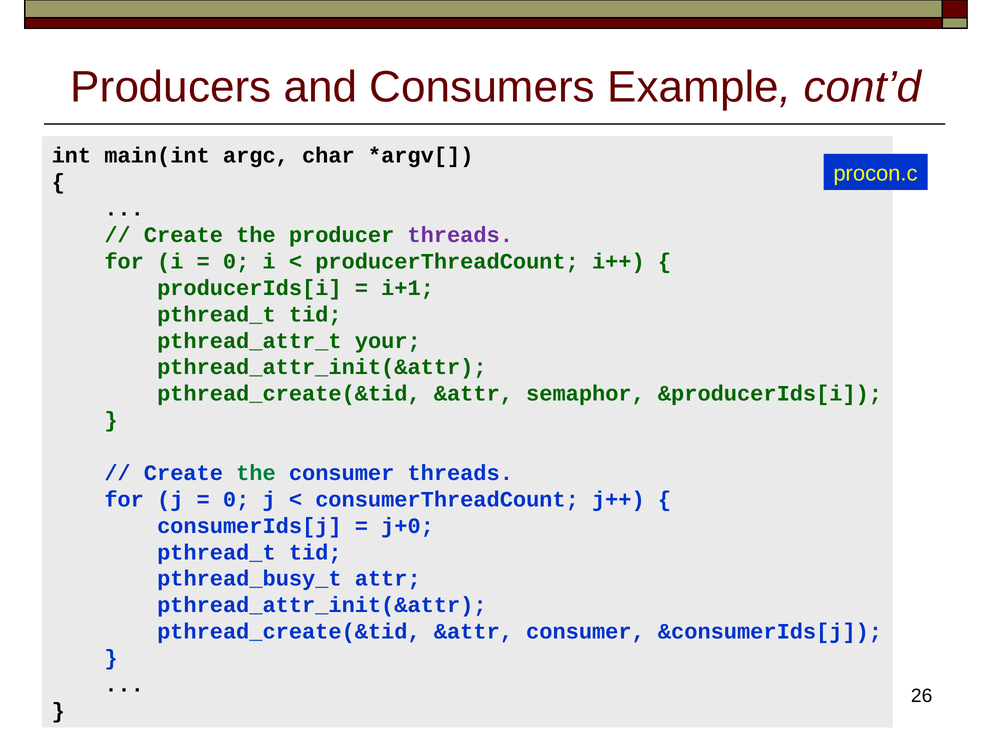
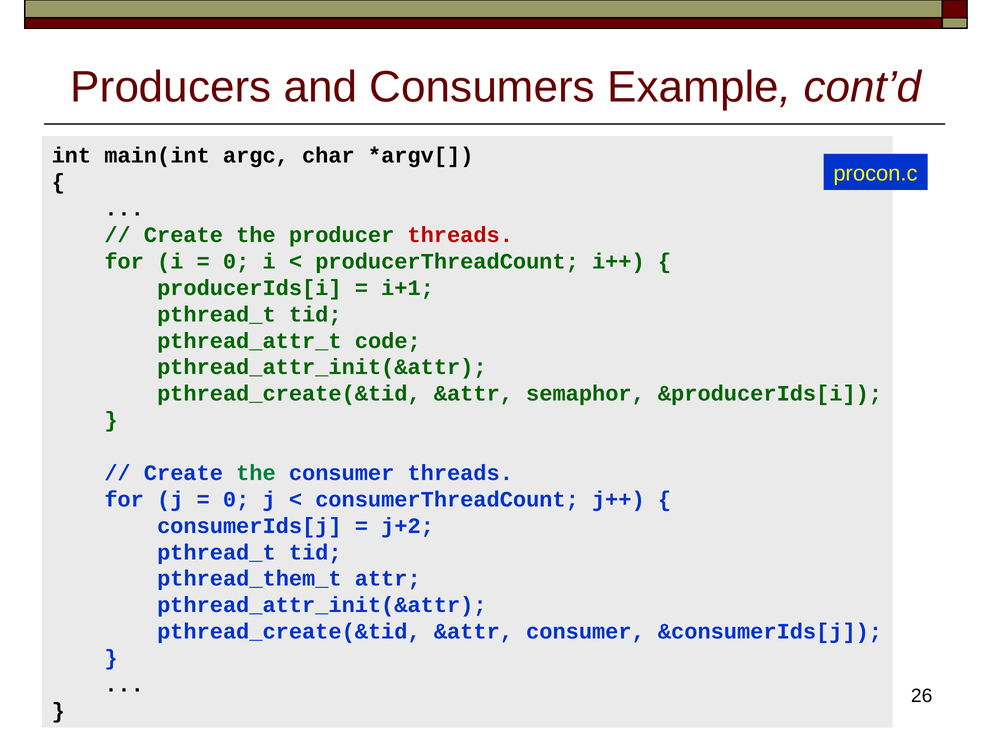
threads at (460, 235) colour: purple -> red
your: your -> code
j+0: j+0 -> j+2
pthread_busy_t: pthread_busy_t -> pthread_them_t
